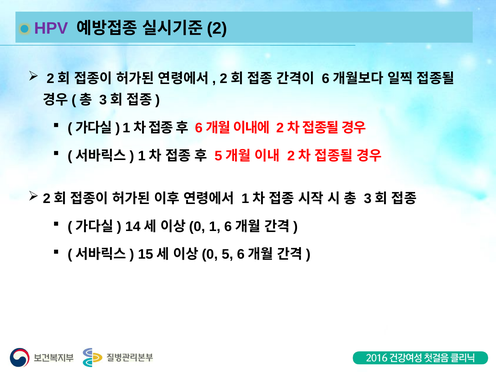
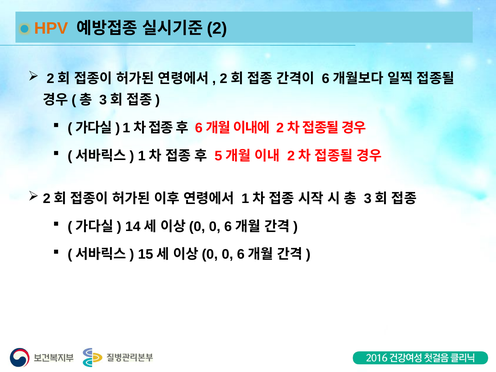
HPV colour: purple -> orange
1 at (215, 226): 1 -> 0
5 at (227, 254): 5 -> 0
